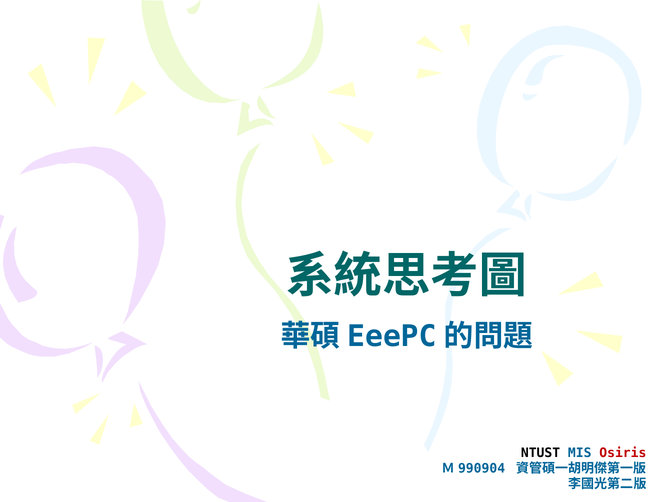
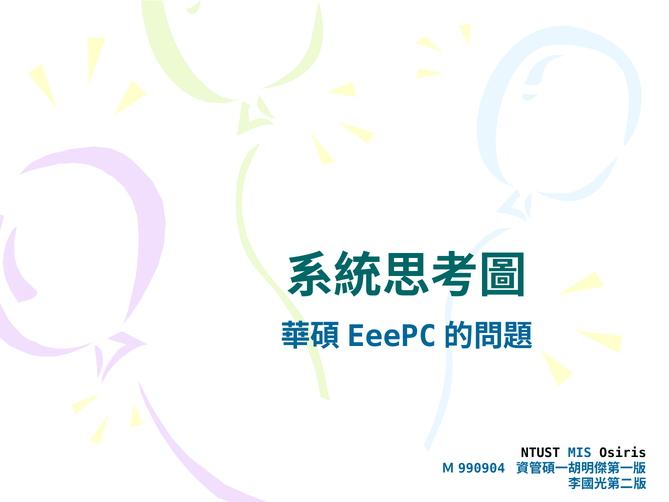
Osiris colour: red -> black
